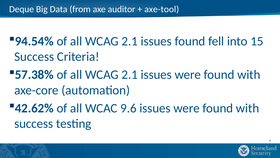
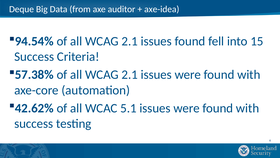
axe-tool: axe-tool -> axe-idea
9.6: 9.6 -> 5.1
